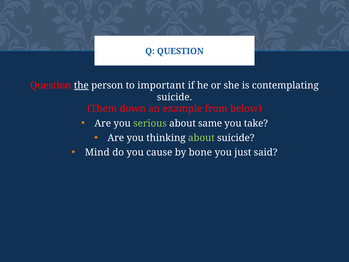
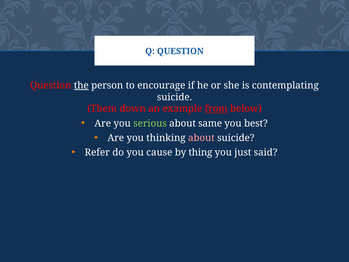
important: important -> encourage
from underline: none -> present
take: take -> best
about at (201, 138) colour: light green -> pink
Mind: Mind -> Refer
bone: bone -> thing
